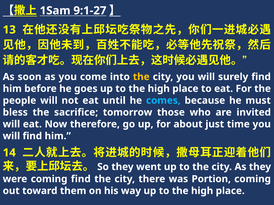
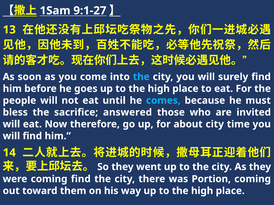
the at (141, 77) colour: yellow -> light blue
tomorrow: tomorrow -> answered
about just: just -> city
